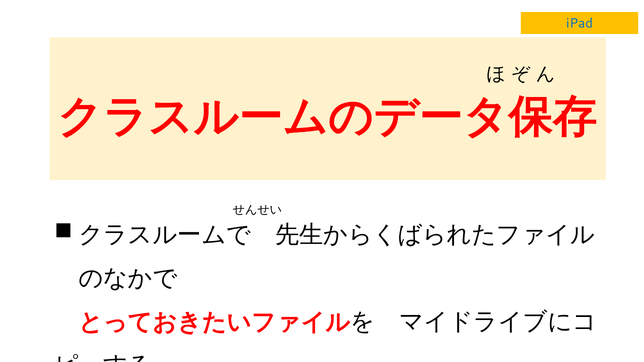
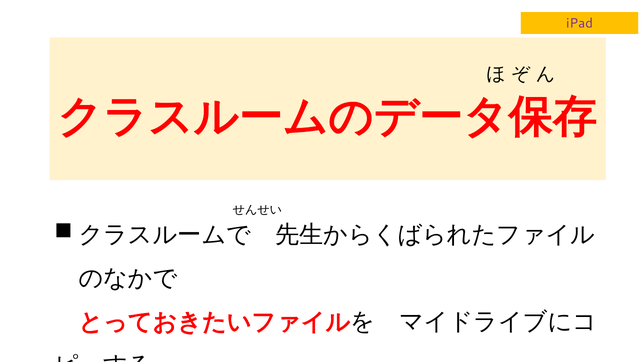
iPad colour: blue -> purple
